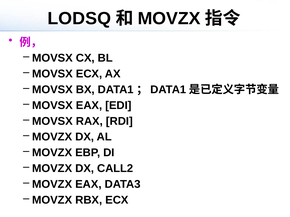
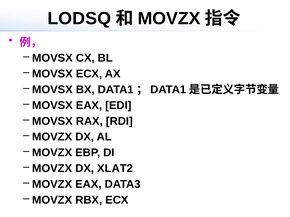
CALL2: CALL2 -> XLAT2
